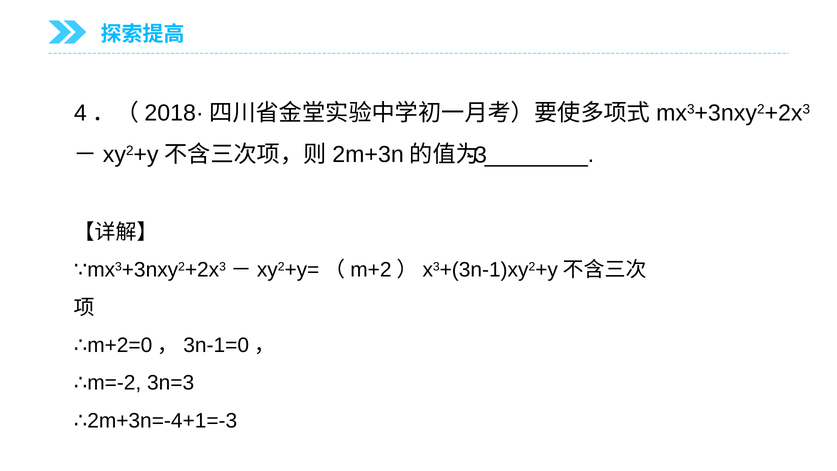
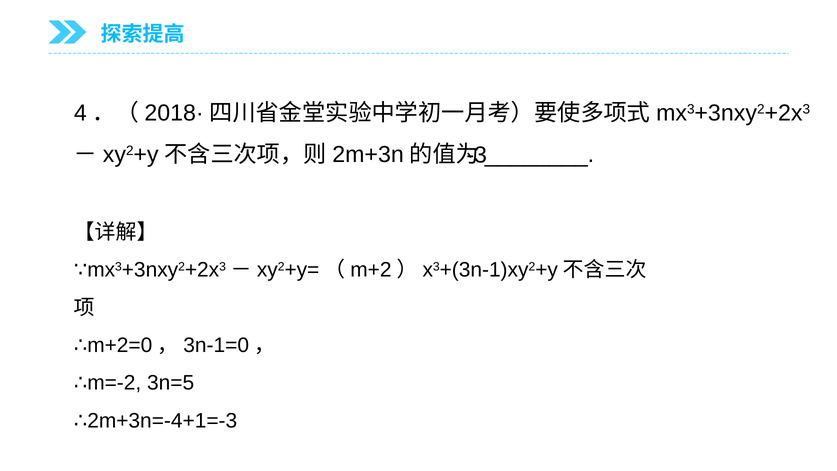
3n=3: 3n=3 -> 3n=5
